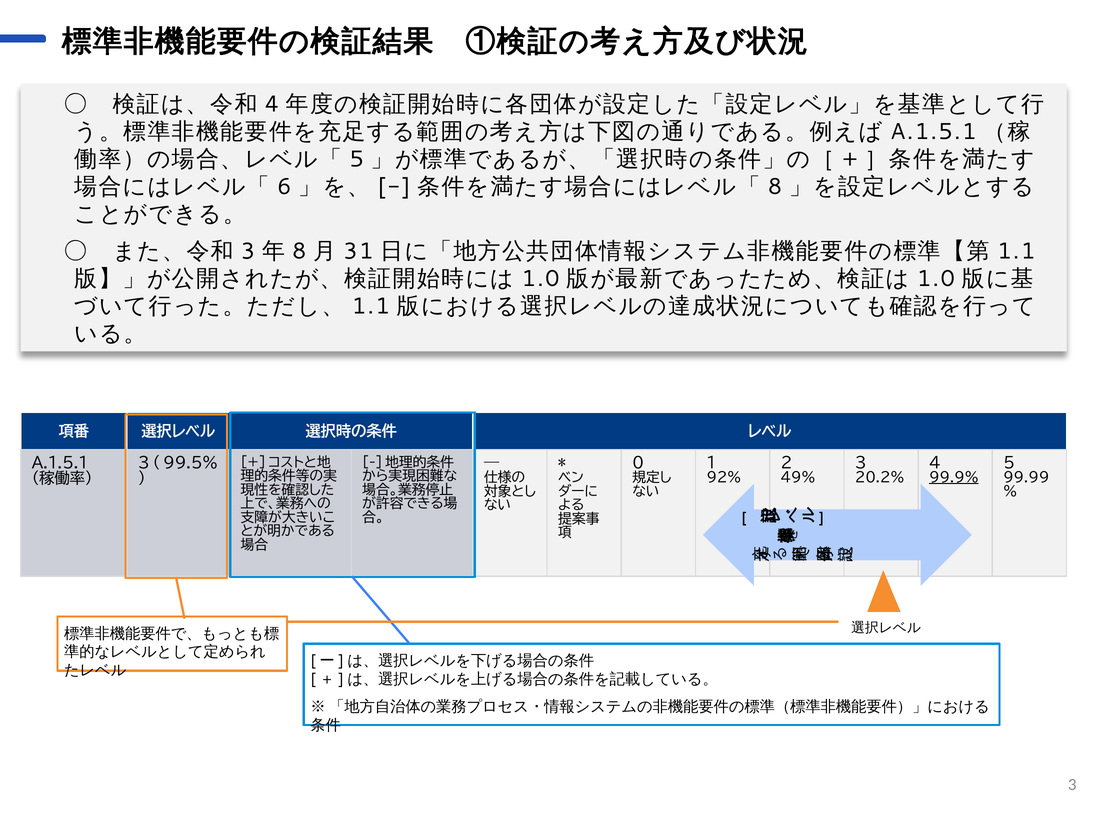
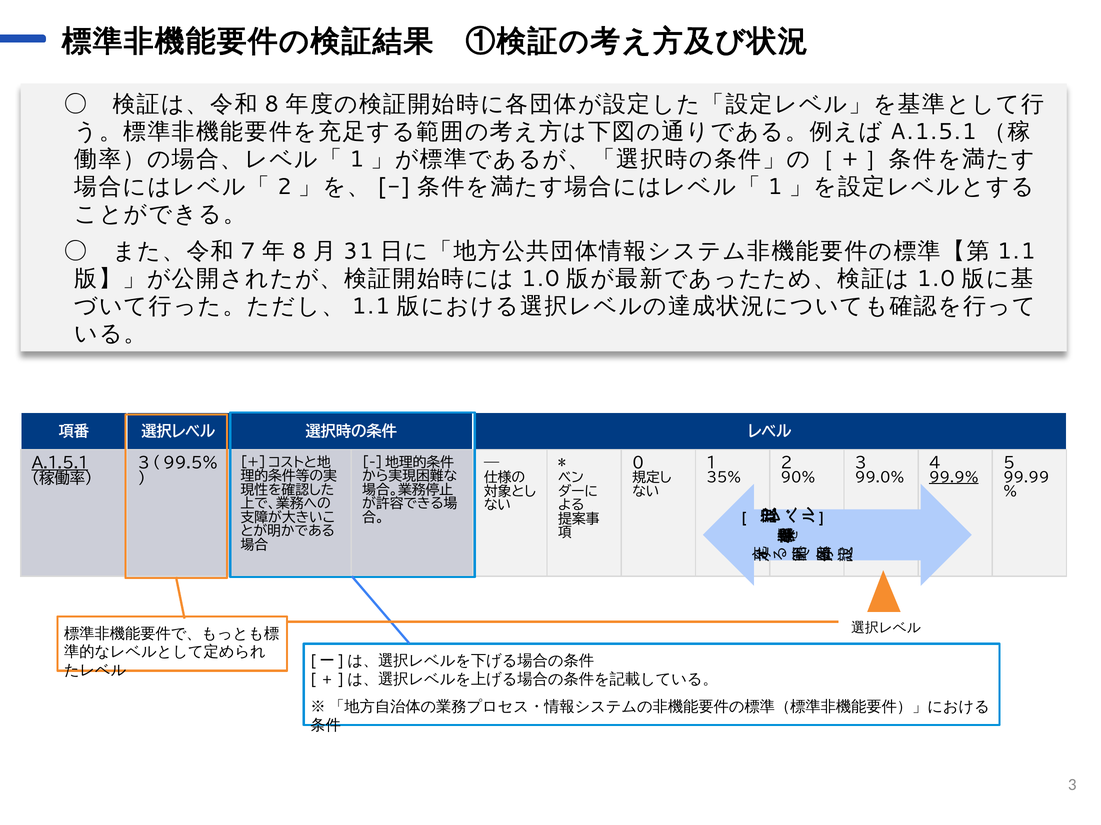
4 at (272, 104): 4 -> 8
5 at (357, 160): 5 -> 1
6 at (284, 187): 6 -> 2
8 at (775, 187): 8 -> 1
3 at (248, 251): 3 -> 7
A.1.5.1 at (60, 464) underline: none -> present
92%: 92% -> 35%
49%: 49% -> 90%
20.2%: 20.2% -> 99.0%
